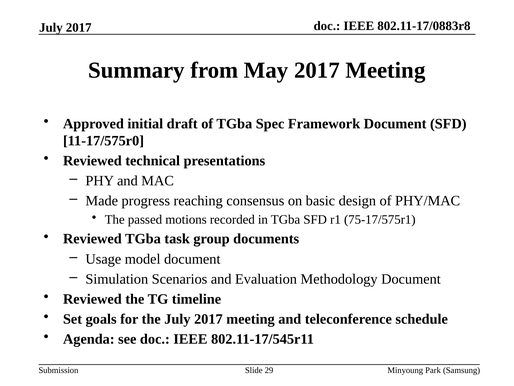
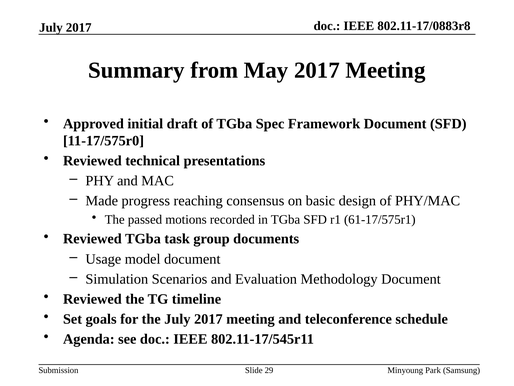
75-17/575r1: 75-17/575r1 -> 61-17/575r1
